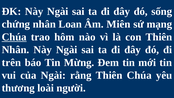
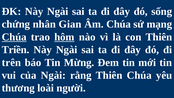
Loan: Loan -> Gian
Âm Miên: Miên -> Chúa
hôm underline: none -> present
Nhân at (15, 50): Nhân -> Triền
